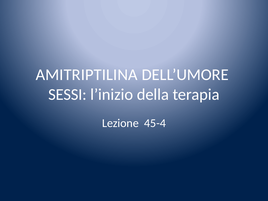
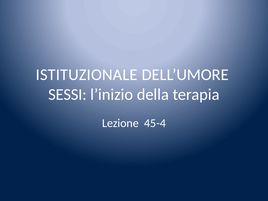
AMITRIPTILINA: AMITRIPTILINA -> ISTITUZIONALE
